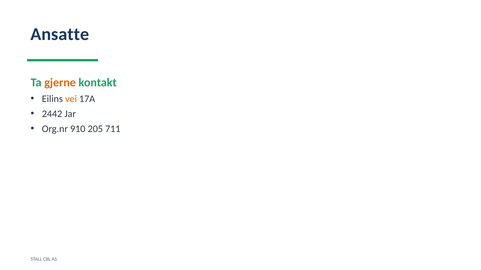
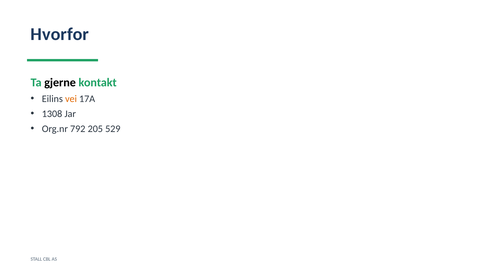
Ansatte: Ansatte -> Hvorfor
gjerne colour: orange -> black
2442: 2442 -> 1308
910: 910 -> 792
711: 711 -> 529
